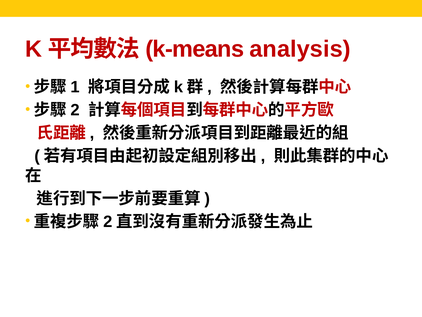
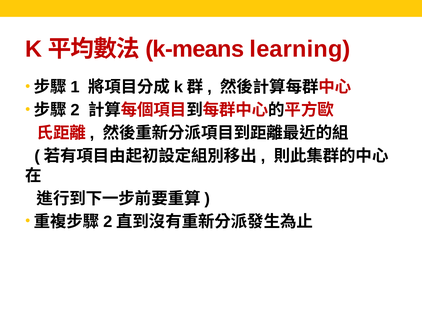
analysis: analysis -> learning
